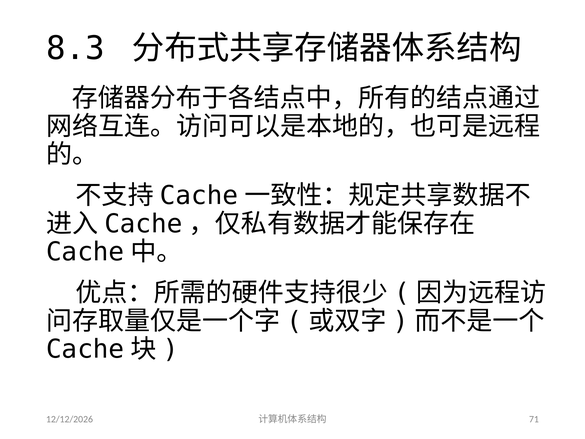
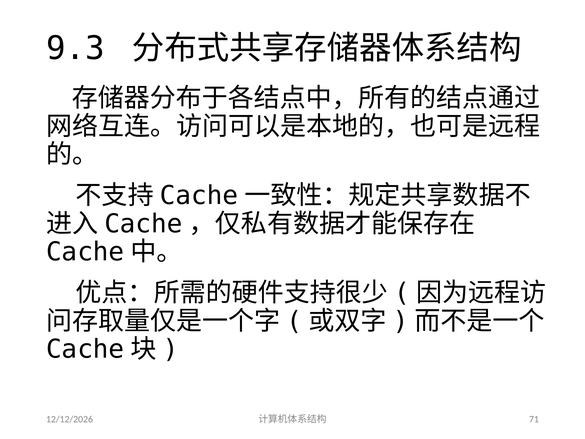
8.3: 8.3 -> 9.3
